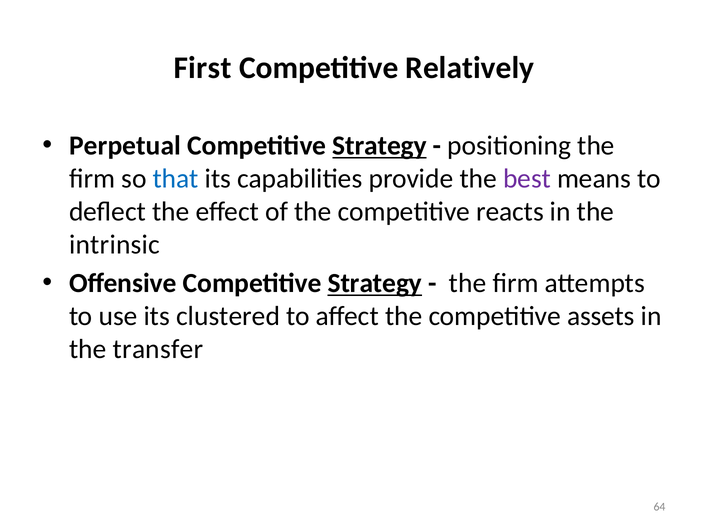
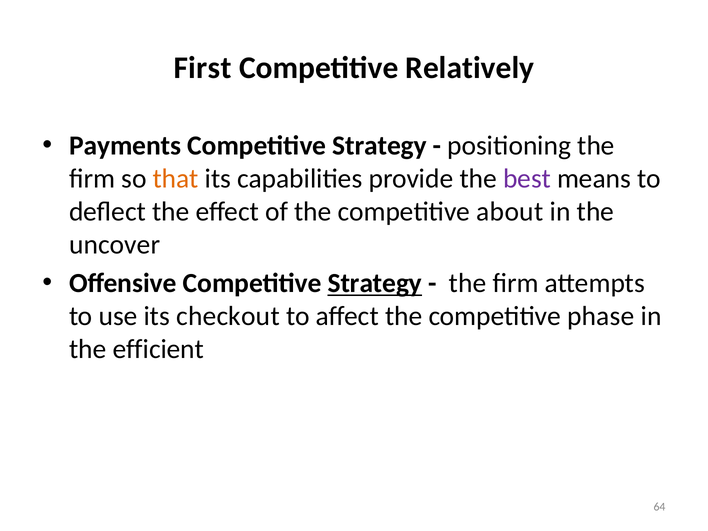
Perpetual: Perpetual -> Payments
Strategy at (380, 146) underline: present -> none
that colour: blue -> orange
reacts: reacts -> about
intrinsic: intrinsic -> uncover
clustered: clustered -> checkout
assets: assets -> phase
transfer: transfer -> efficient
